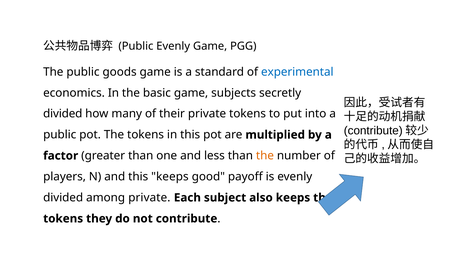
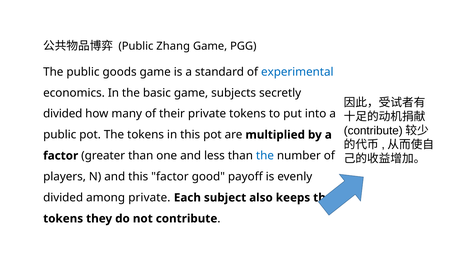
Public Evenly: Evenly -> Zhang
the at (265, 156) colour: orange -> blue
this keeps: keeps -> factor
